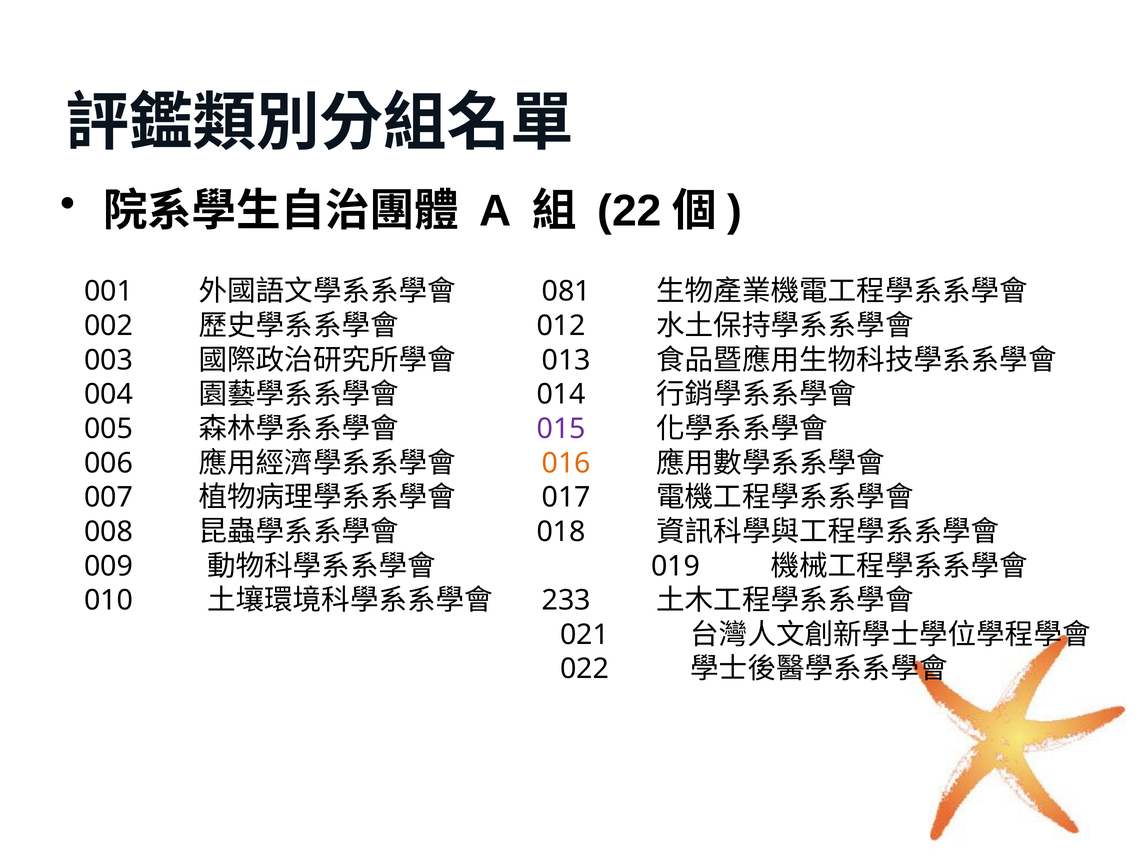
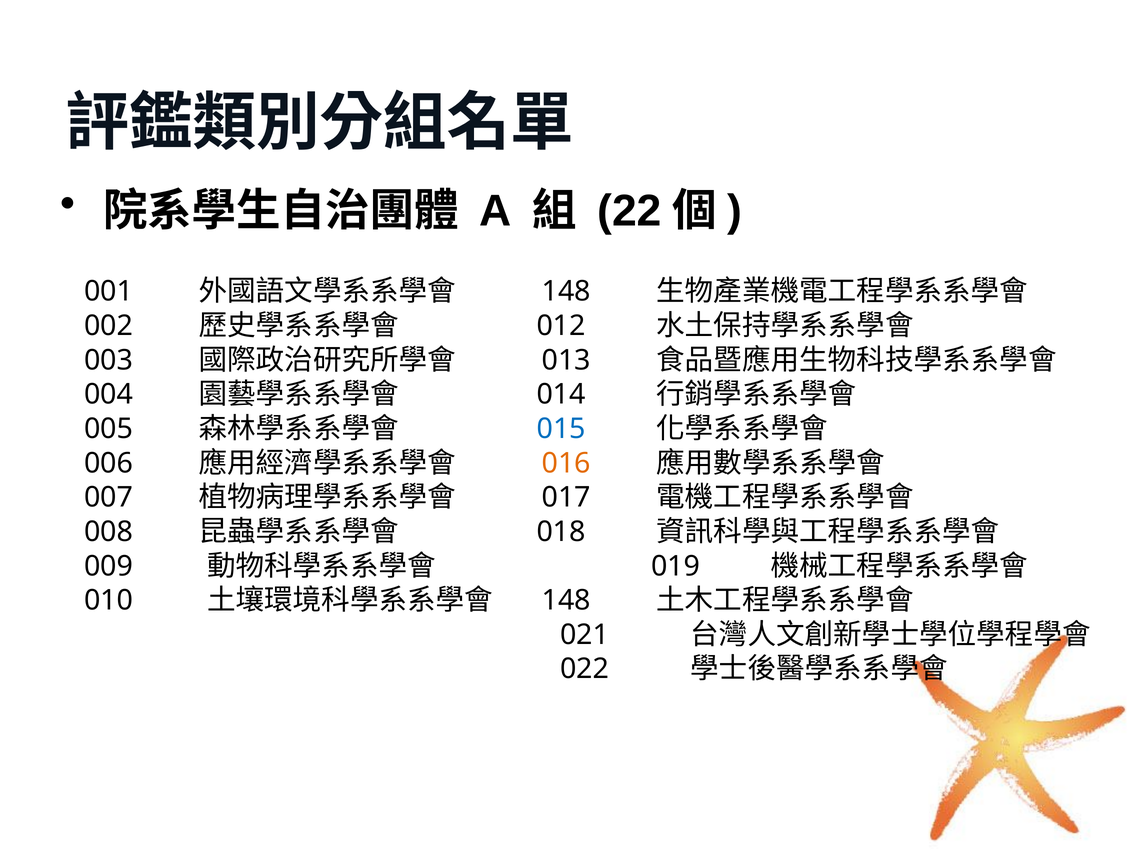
081 at (566, 292): 081 -> 148
015 colour: purple -> blue
233 at (566, 600): 233 -> 148
